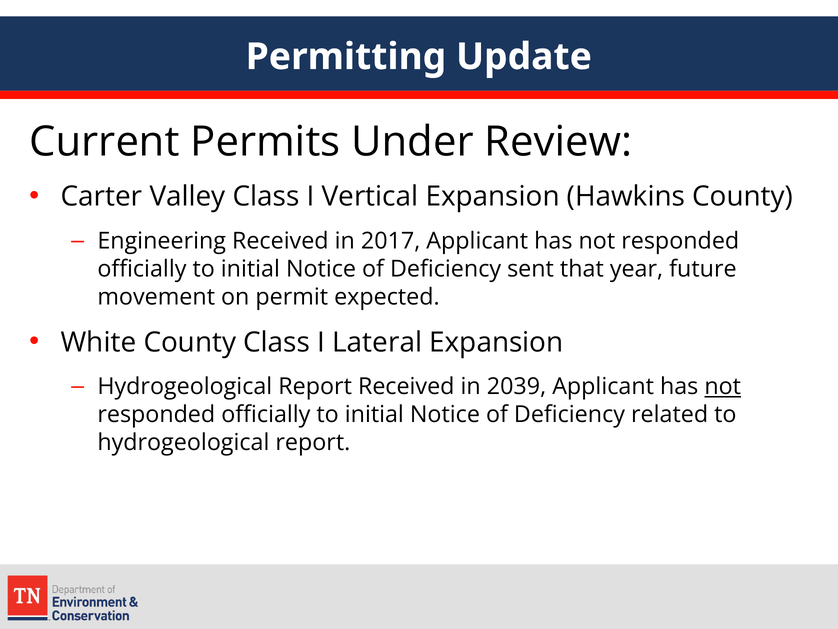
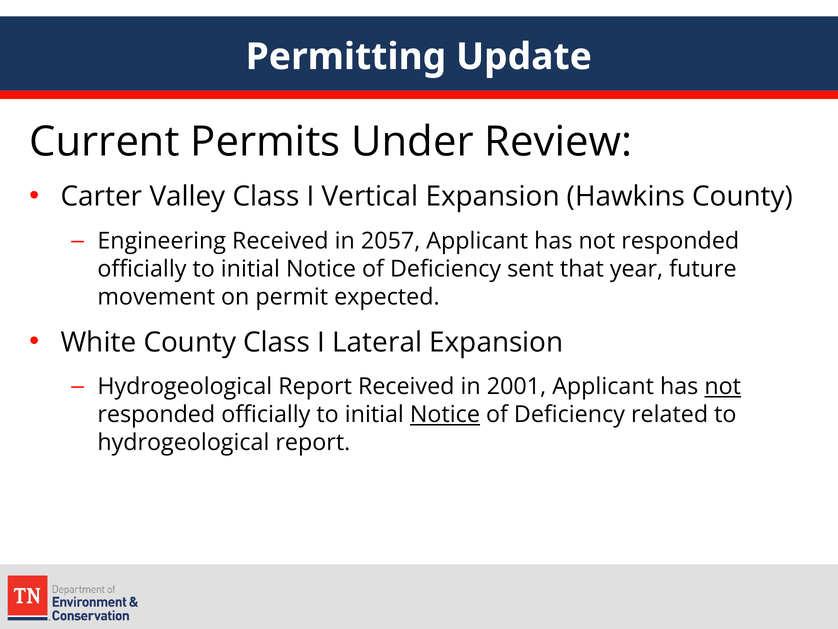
2017: 2017 -> 2057
2039: 2039 -> 2001
Notice at (445, 414) underline: none -> present
